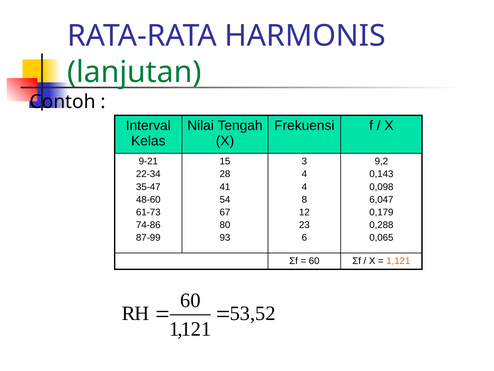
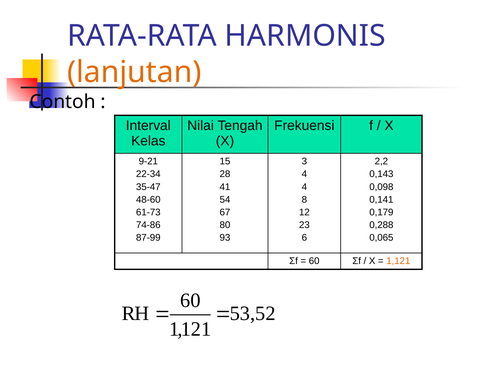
lanjutan colour: green -> orange
9,2: 9,2 -> 2,2
6,047: 6,047 -> 0,141
